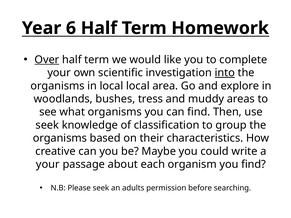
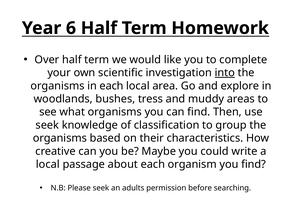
Over underline: present -> none
in local: local -> each
your at (48, 165): your -> local
